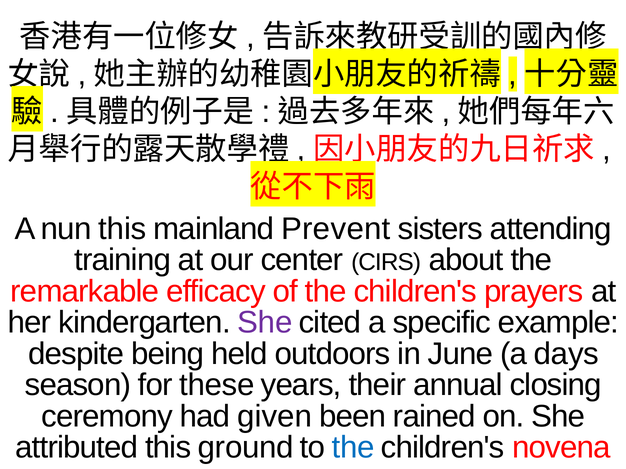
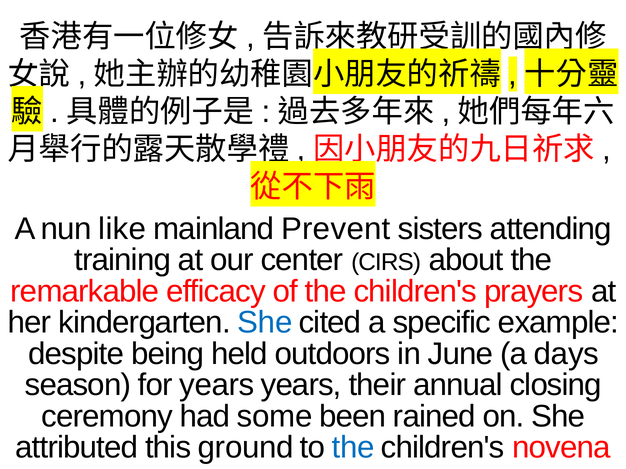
nun this: this -> like
She at (265, 323) colour: purple -> blue
for these: these -> years
given: given -> some
